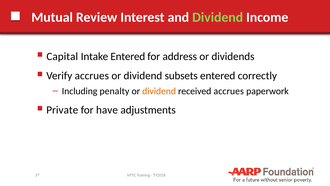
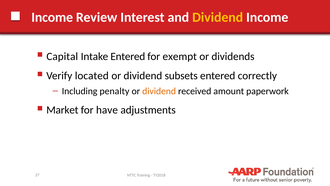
Mutual at (52, 17): Mutual -> Income
Dividend at (218, 17) colour: light green -> yellow
address: address -> exempt
Verify accrues: accrues -> located
received accrues: accrues -> amount
Private: Private -> Market
